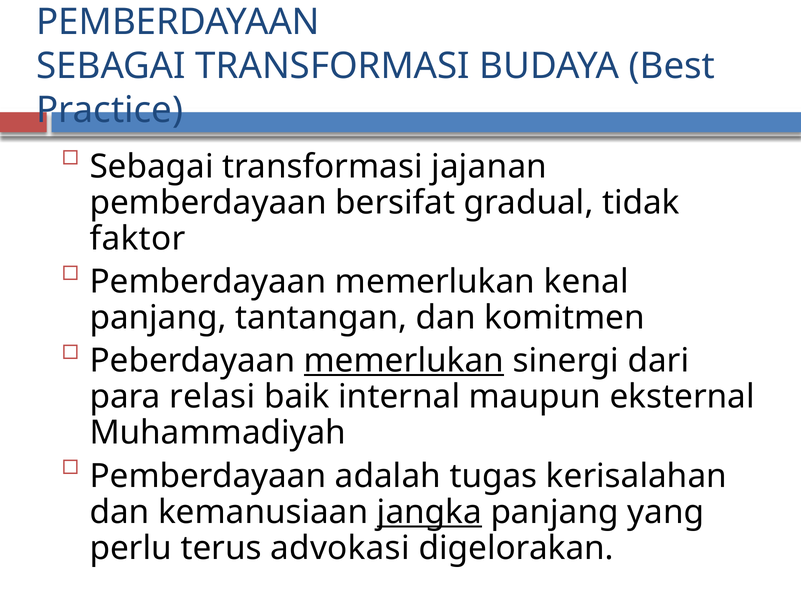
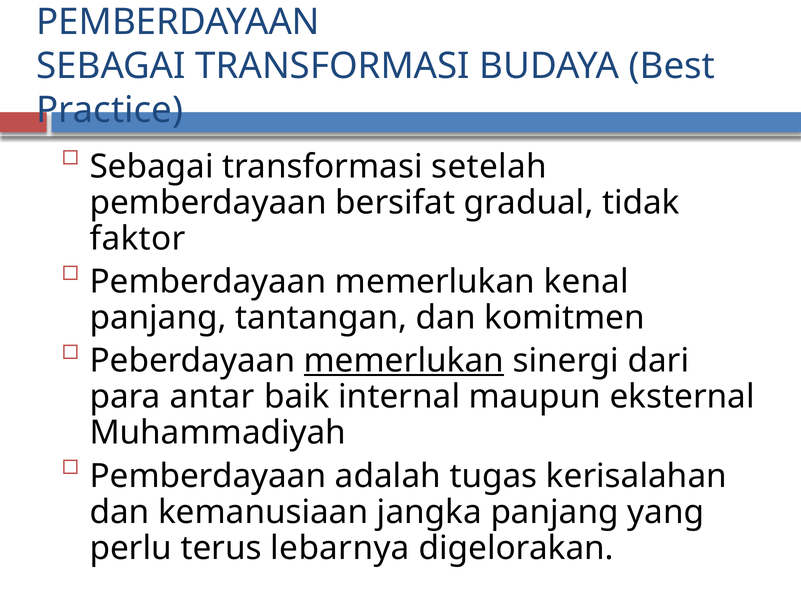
jajanan: jajanan -> setelah
relasi: relasi -> antar
jangka underline: present -> none
advokasi: advokasi -> lebarnya
